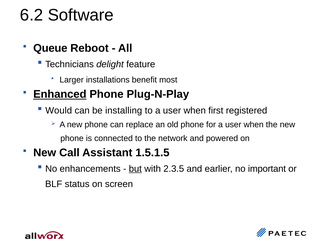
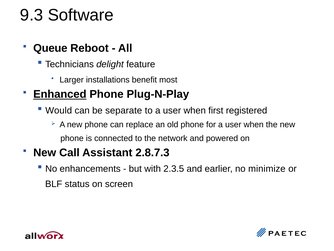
6.2: 6.2 -> 9.3
installing: installing -> separate
1.5.1.5: 1.5.1.5 -> 2.8.7.3
but underline: present -> none
important: important -> minimize
